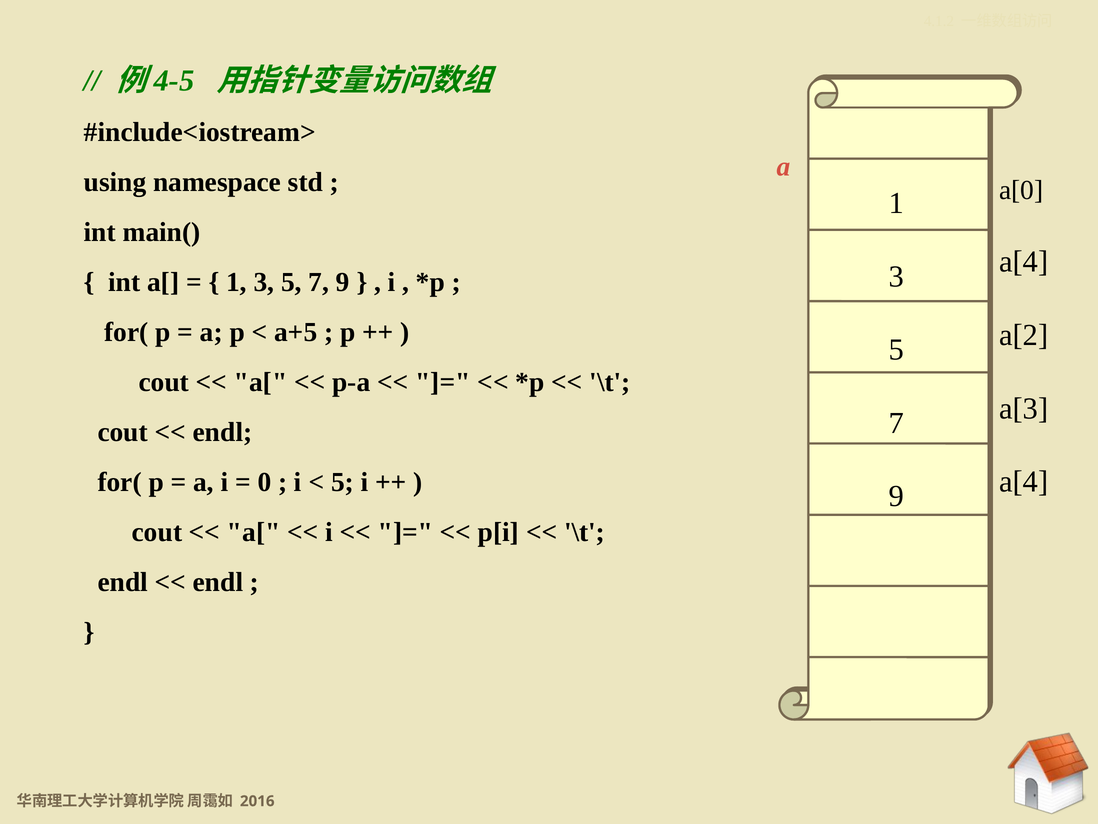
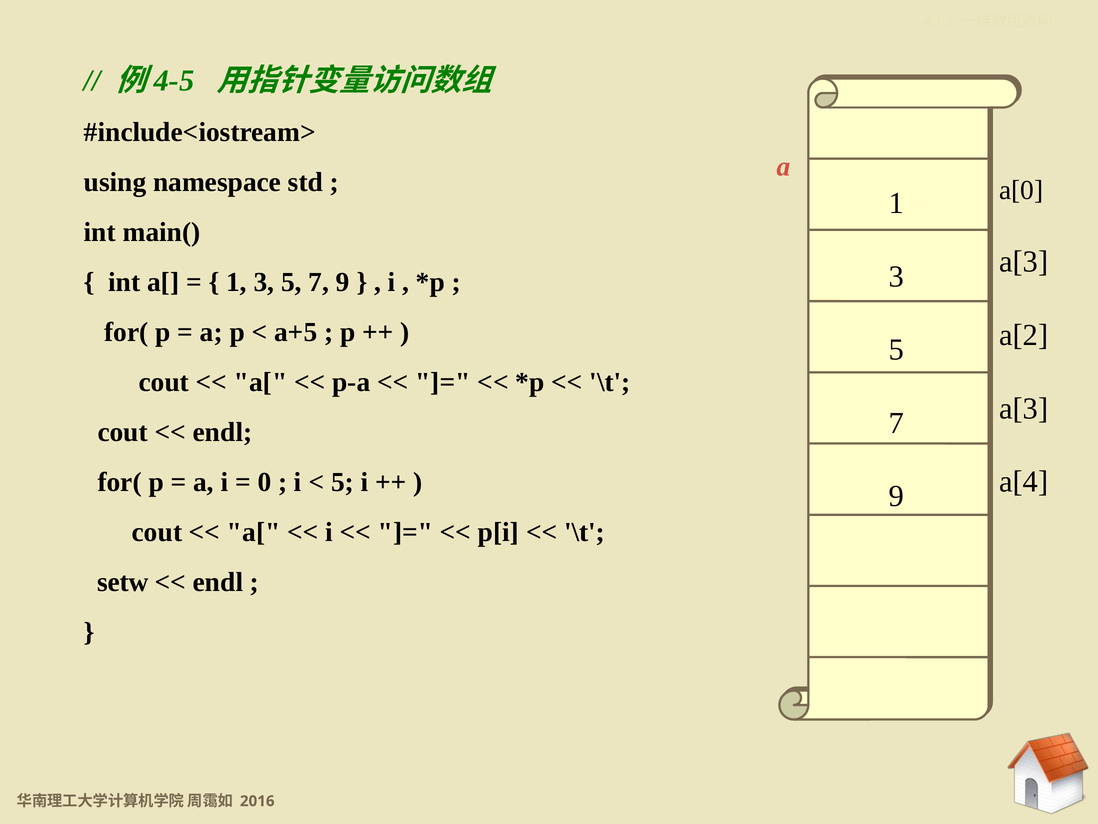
a[4 at (1024, 262): a[4 -> a[3
endl at (123, 582): endl -> setw
